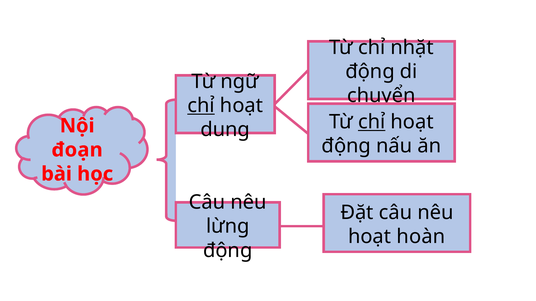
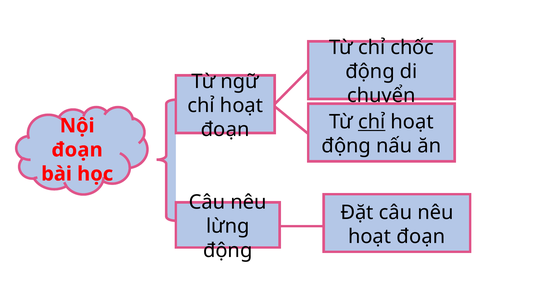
nhặt: nhặt -> chốc
chỉ at (201, 106) underline: present -> none
dung at (225, 130): dung -> đoạn
hoàn at (421, 237): hoàn -> đoạn
